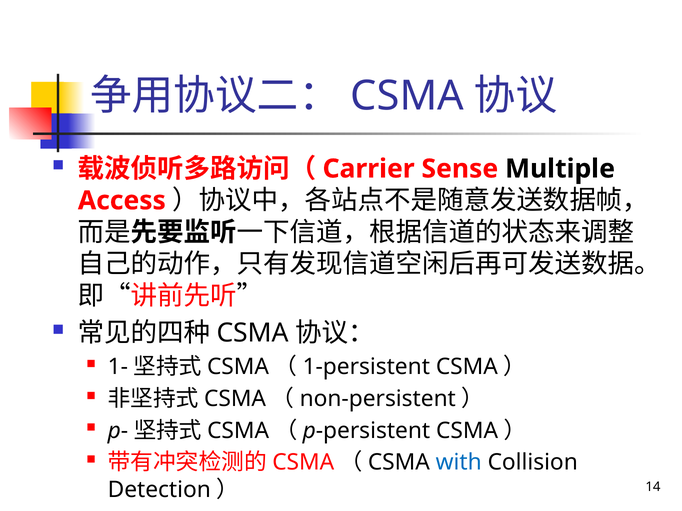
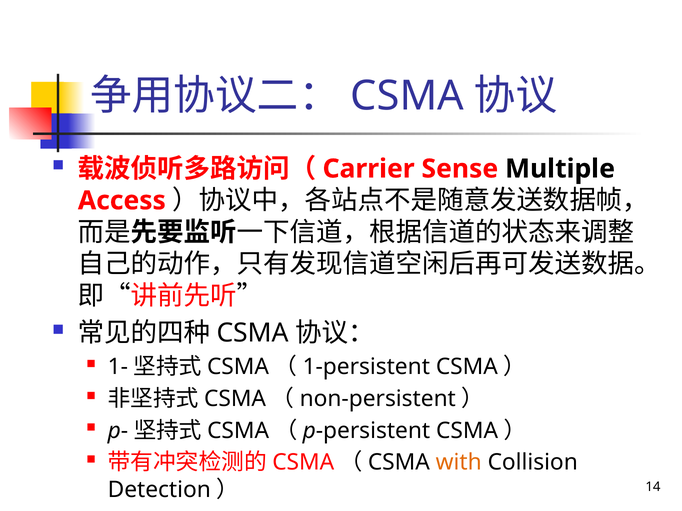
with colour: blue -> orange
